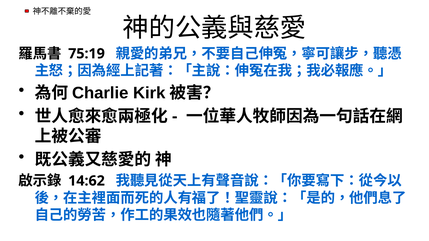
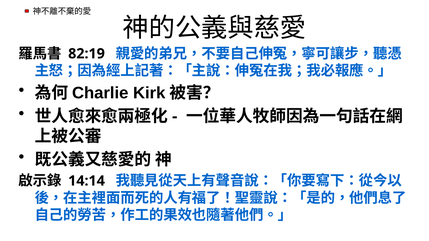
75:19: 75:19 -> 82:19
14:62: 14:62 -> 14:14
